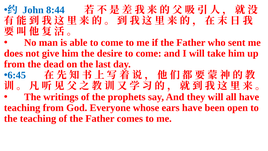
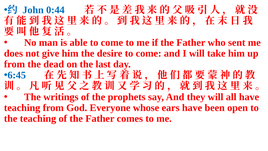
8:44: 8:44 -> 0:44
